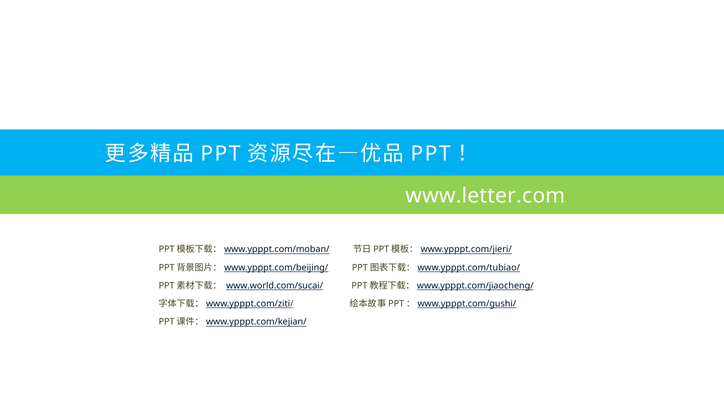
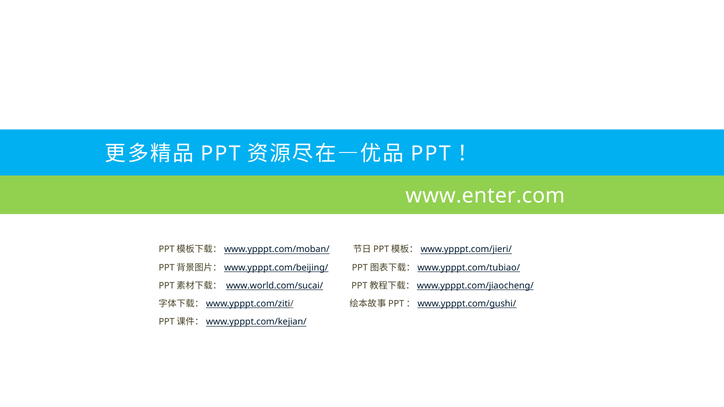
www.letter.com: www.letter.com -> www.enter.com
